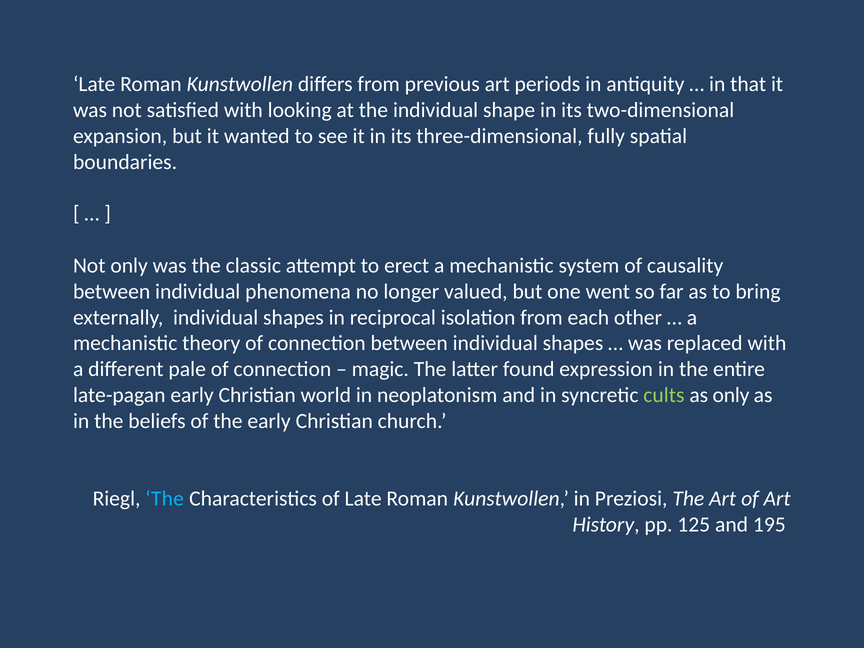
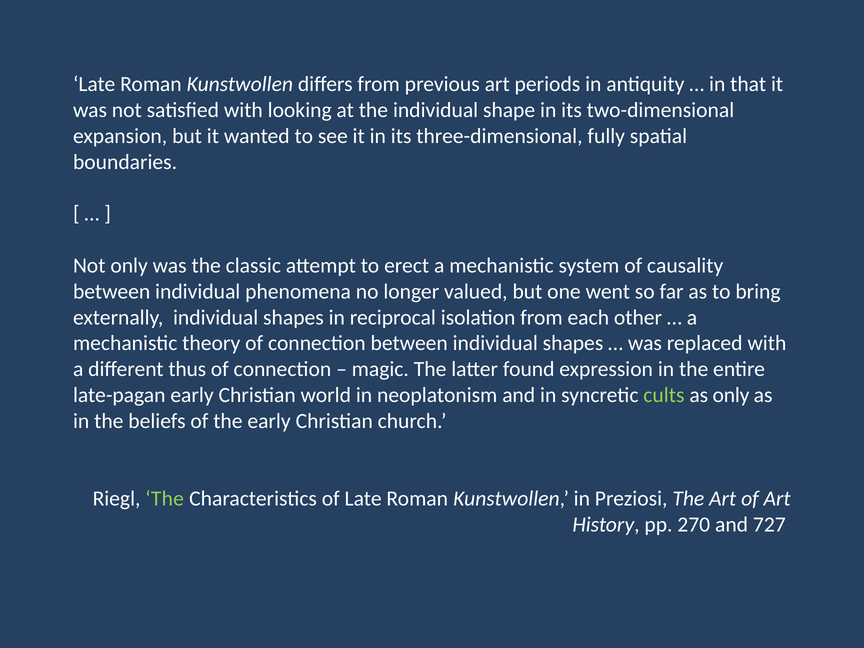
pale: pale -> thus
The at (165, 499) colour: light blue -> light green
125: 125 -> 270
195: 195 -> 727
